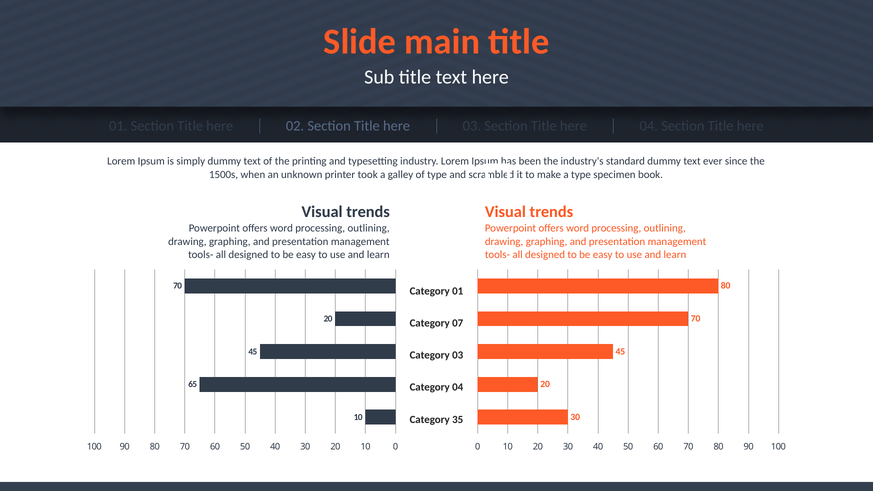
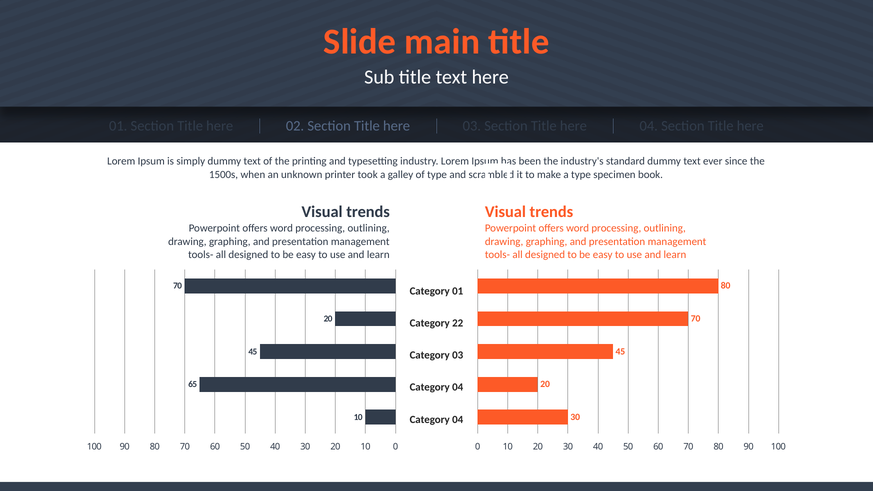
07: 07 -> 22
35 at (458, 420): 35 -> 04
